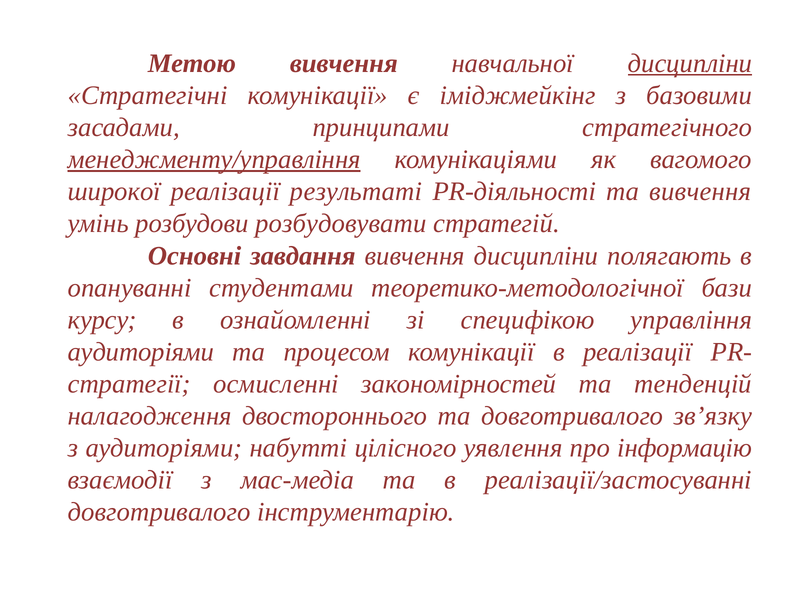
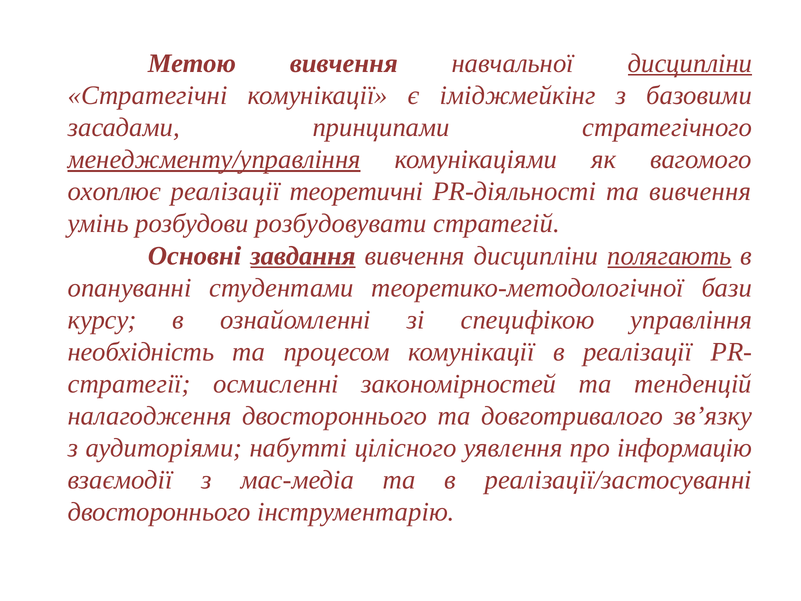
широкої: широкої -> охоплює
результаті: результаті -> теоретичні
завдання underline: none -> present
полягають underline: none -> present
аудиторіями at (141, 352): аудиторіями -> необхідність
довготривалого at (159, 512): довготривалого -> двостороннього
